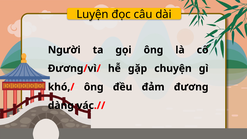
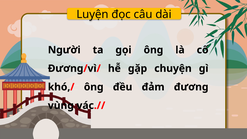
dàng: dàng -> vùng
